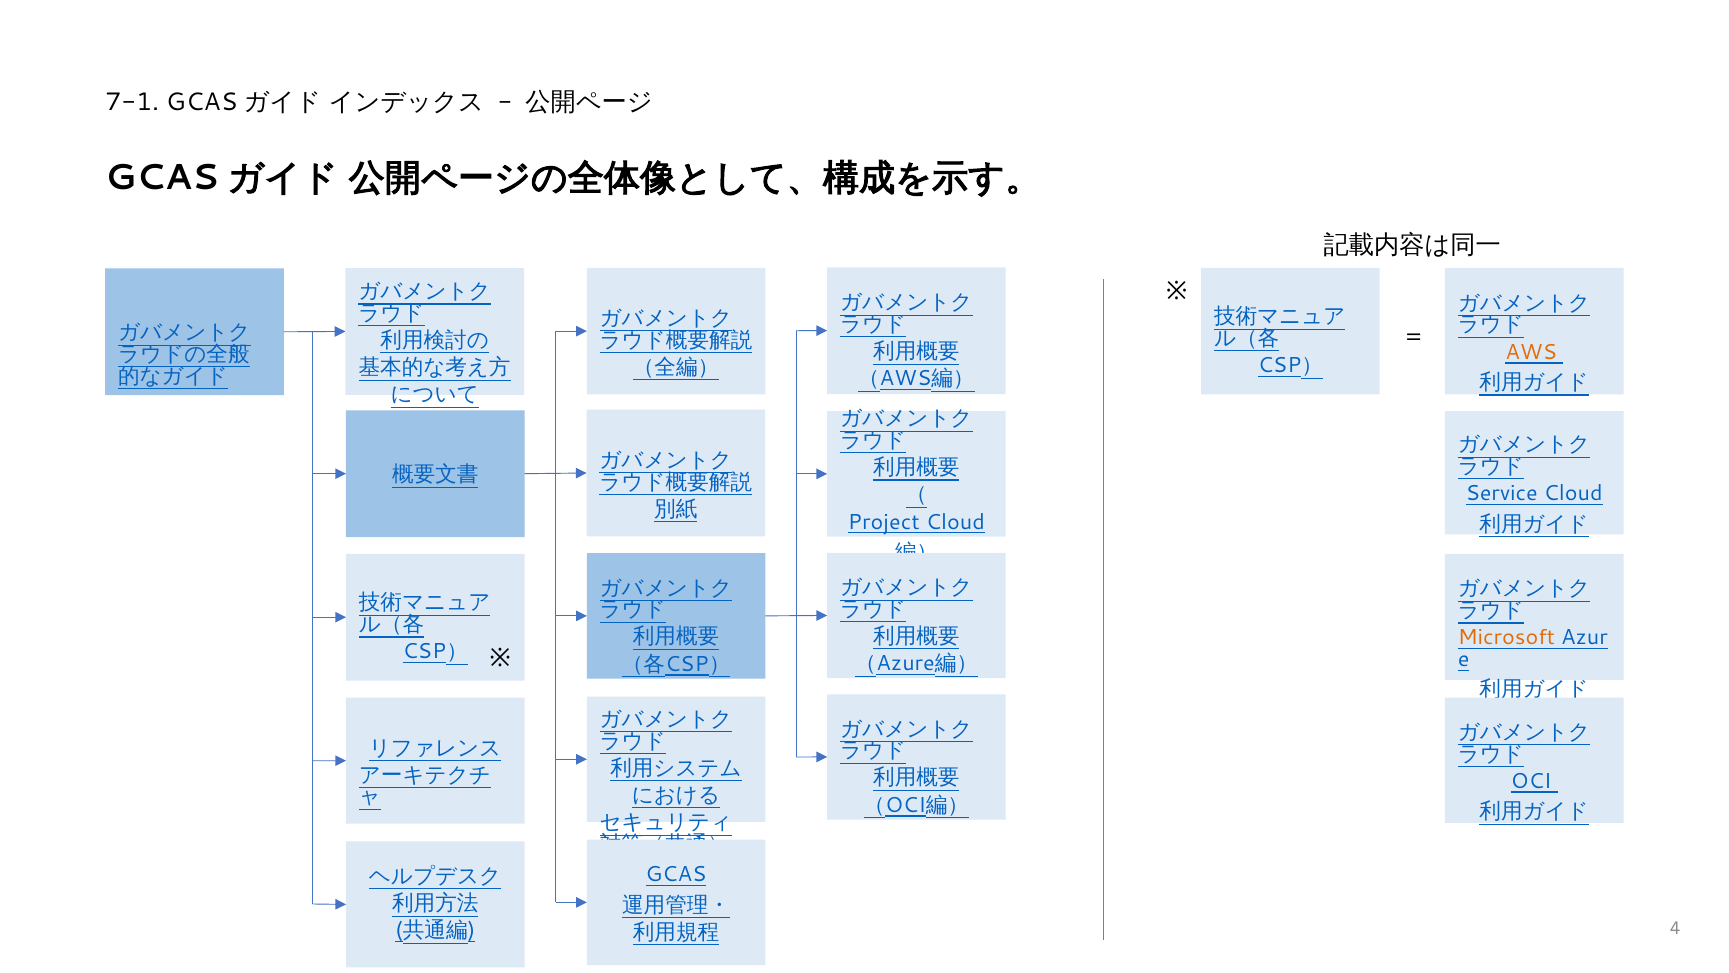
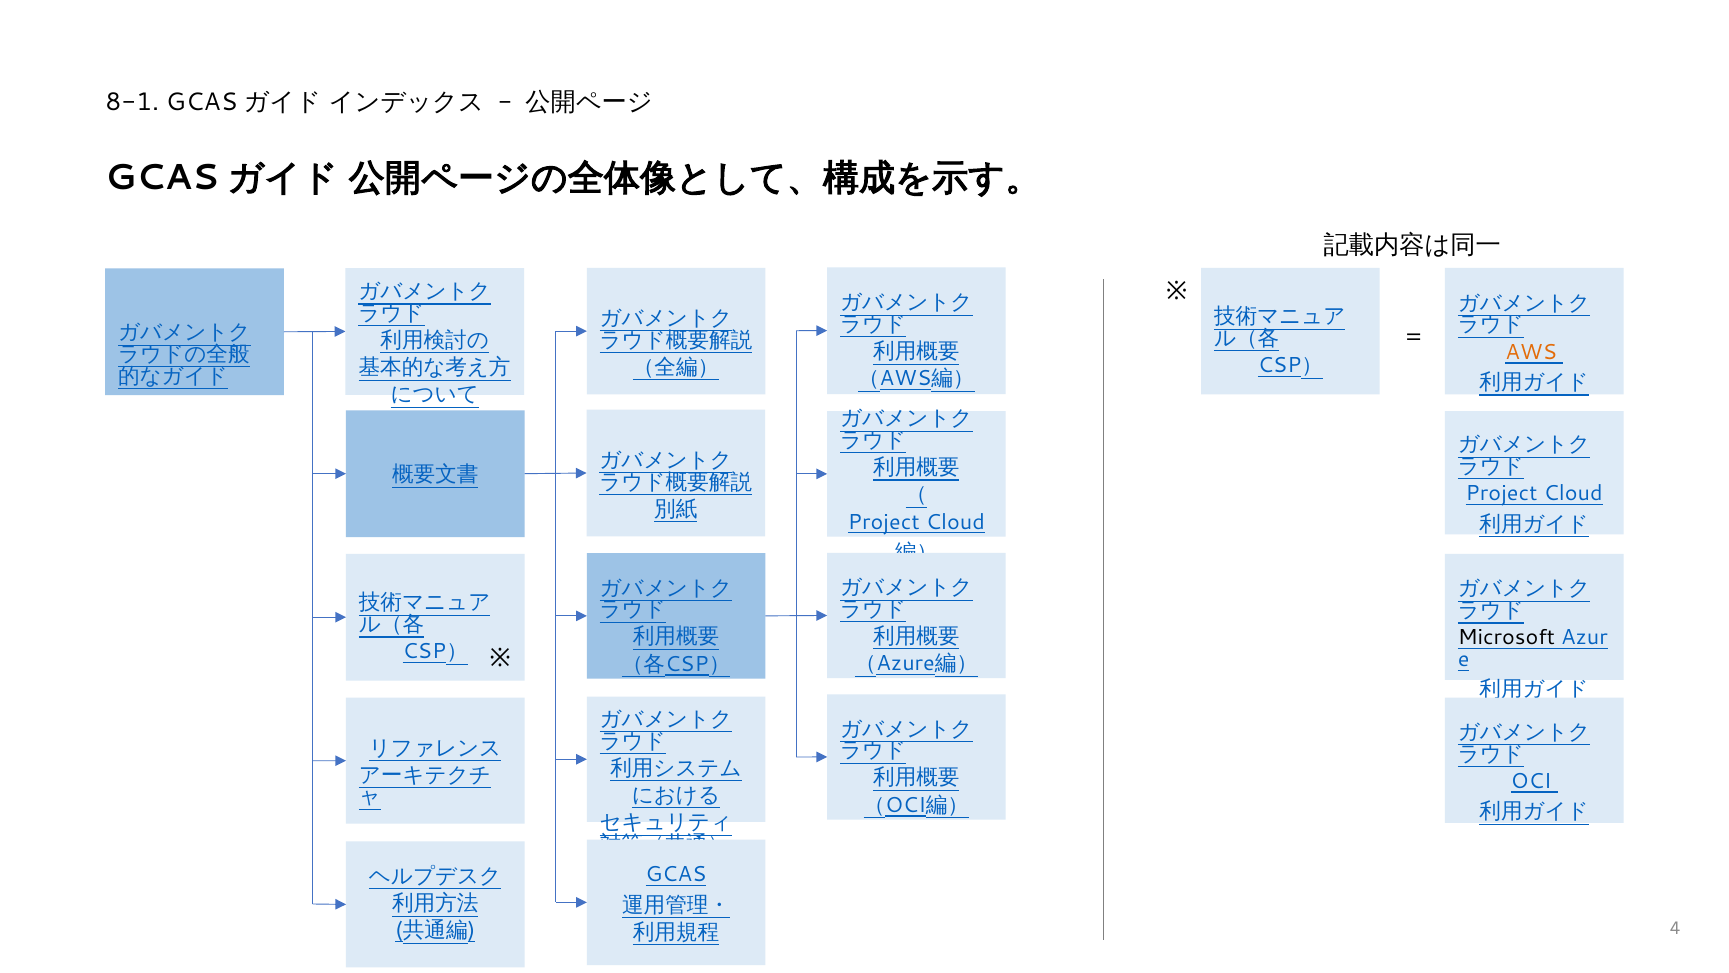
7-1: 7-1 -> 8-1
Service at (1502, 493): Service -> Project
Microsoft colour: orange -> black
